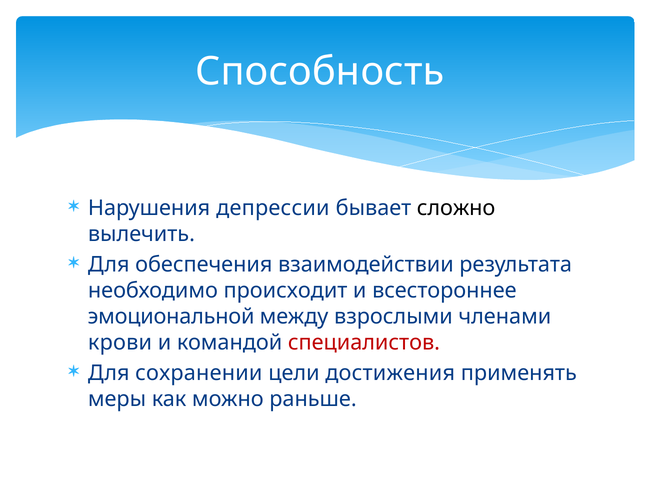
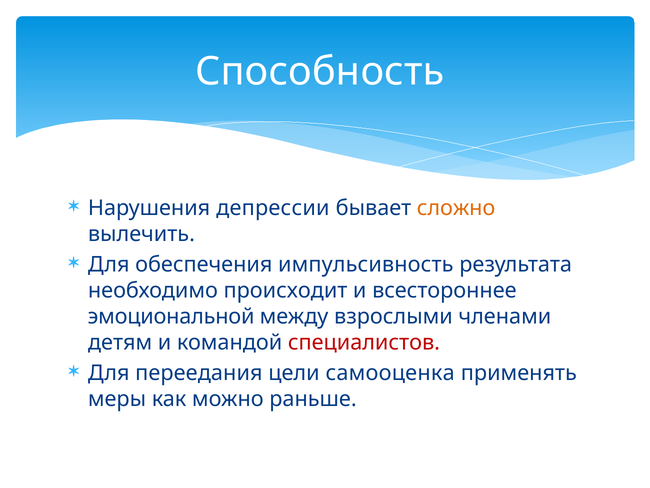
сложно colour: black -> orange
взаимодействии: взаимодействии -> импульсивность
крови: крови -> детям
сохранении: сохранении -> переедания
достижения: достижения -> самооценка
